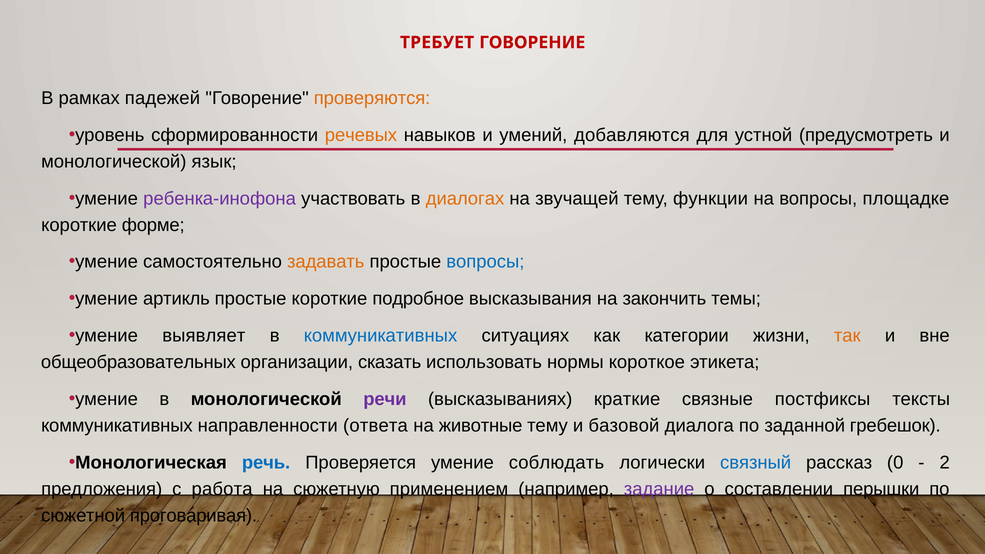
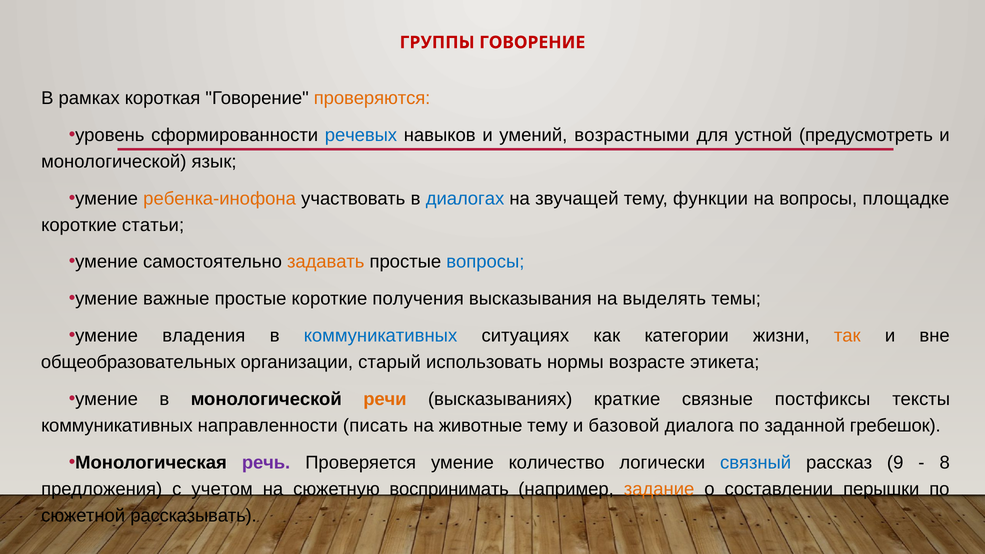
ТРЕБУЕТ: ТРЕБУЕТ -> ГРУППЫ
падежей: падежей -> короткая
речевых colour: orange -> blue
добавляются: добавляются -> возрастными
ребенка-инофона colour: purple -> orange
диалогах colour: orange -> blue
форме: форме -> статьи
артикль: артикль -> важные
подробное: подробное -> получения
закончить: закончить -> выделять
выявляет: выявляет -> владения
сказать: сказать -> старый
короткое: короткое -> возрасте
речи colour: purple -> orange
ответа: ответа -> писать
речь colour: blue -> purple
соблюдать: соблюдать -> количество
0: 0 -> 9
2: 2 -> 8
работа: работа -> учетом
применением: применением -> воспринимать
задание colour: purple -> orange
проговаривая: проговаривая -> рассказывать
